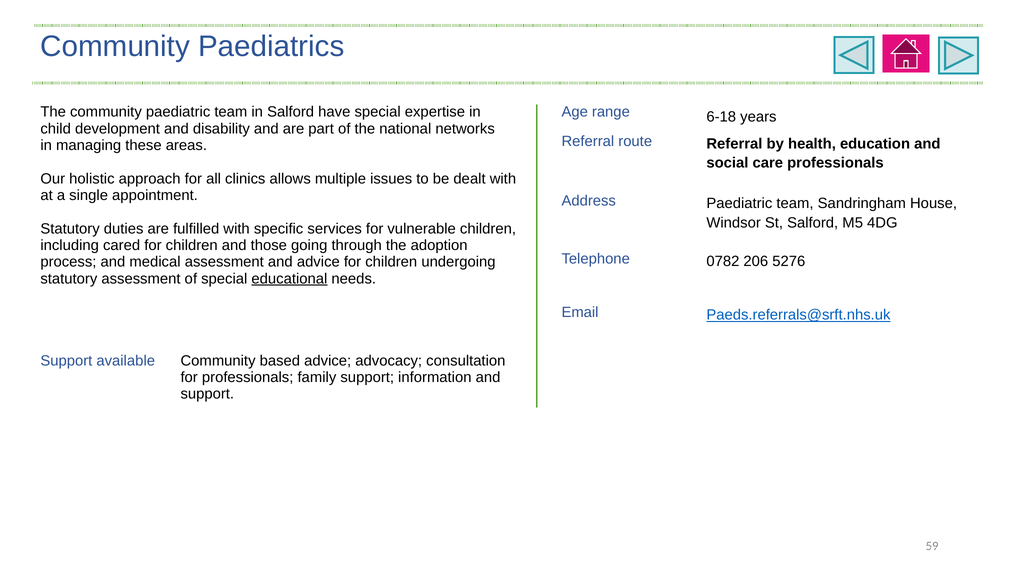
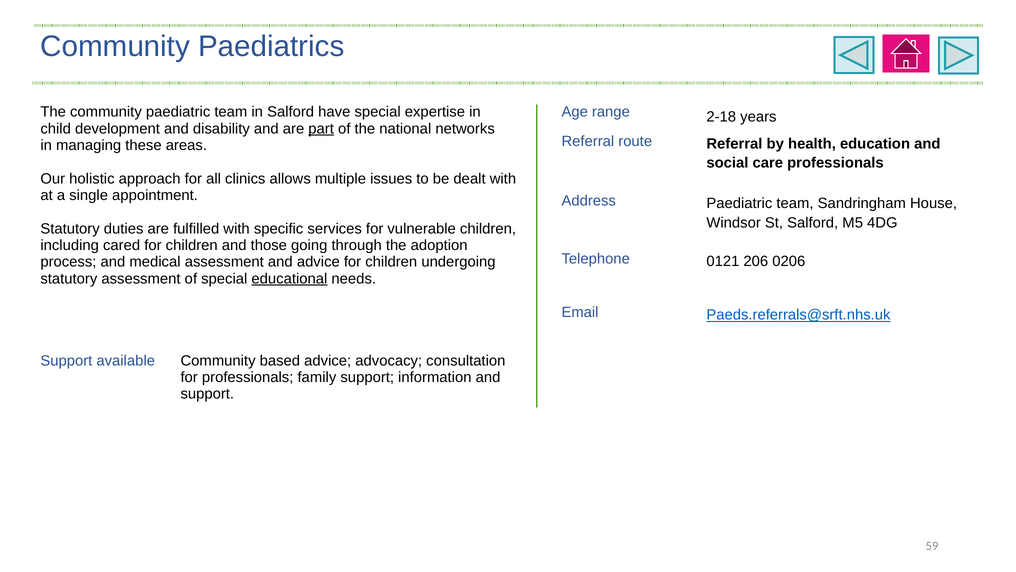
6-18: 6-18 -> 2-18
part underline: none -> present
0782: 0782 -> 0121
5276: 5276 -> 0206
